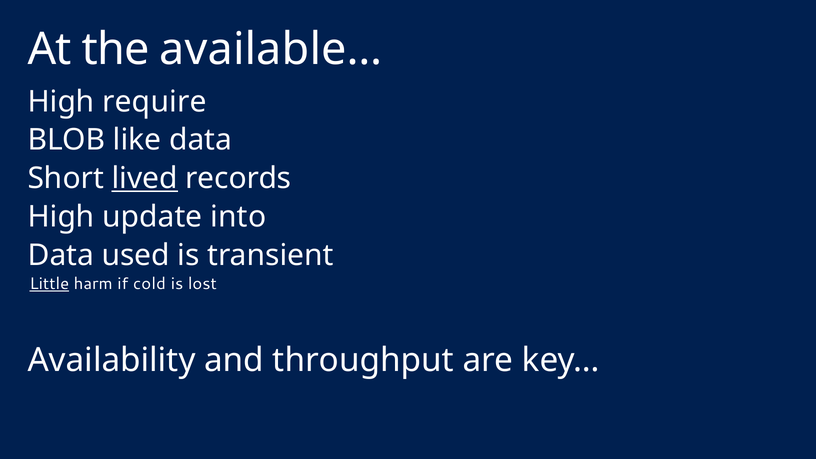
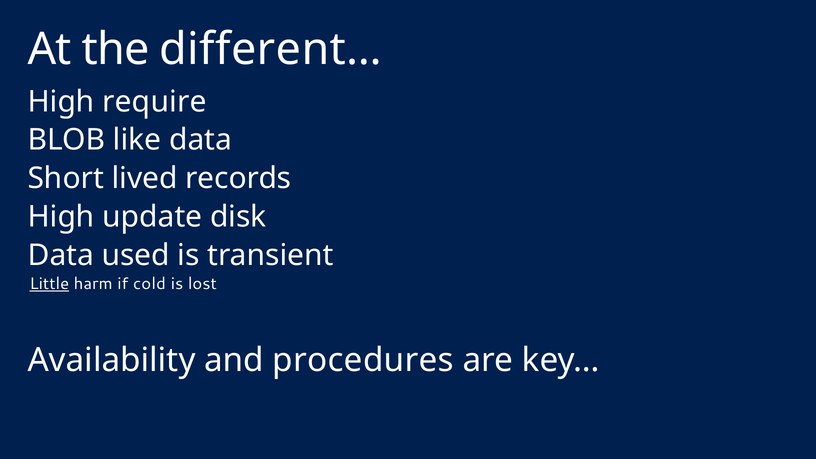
available…: available… -> different…
lived underline: present -> none
into: into -> disk
throughput: throughput -> procedures
